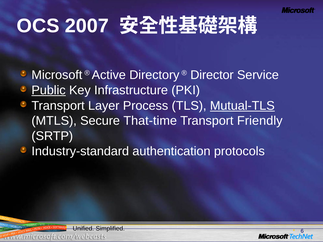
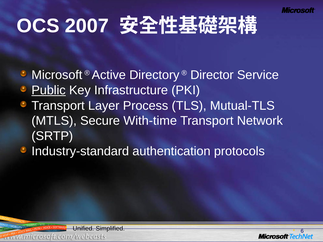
Mutual-TLS underline: present -> none
That-time: That-time -> With-time
Friendly: Friendly -> Network
